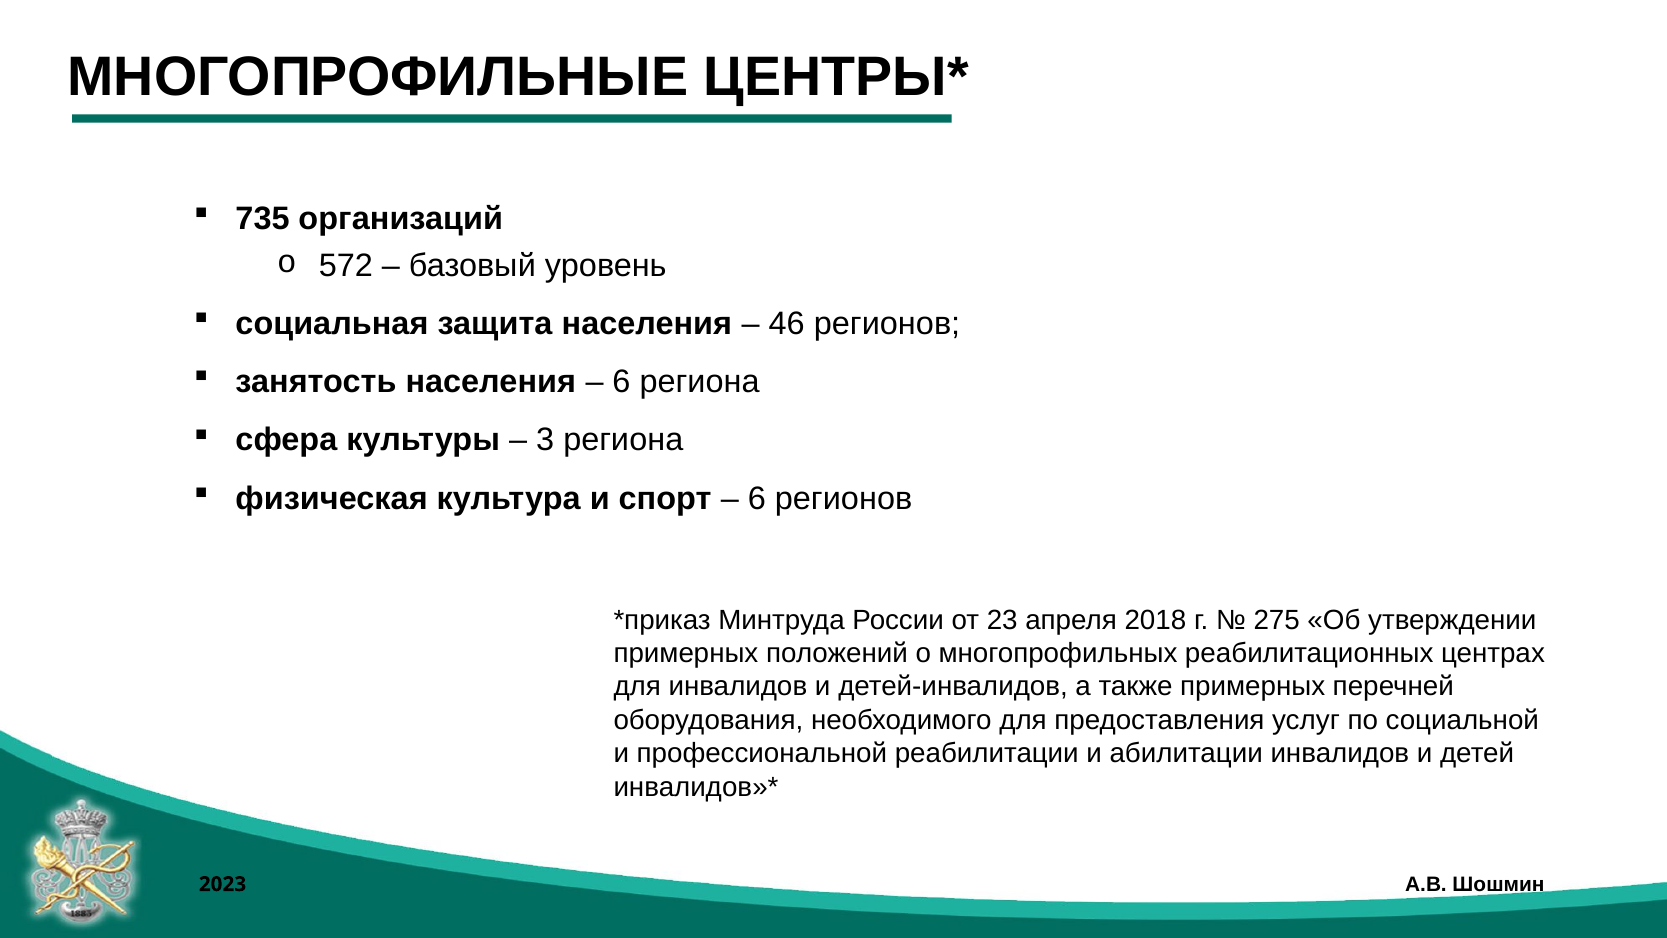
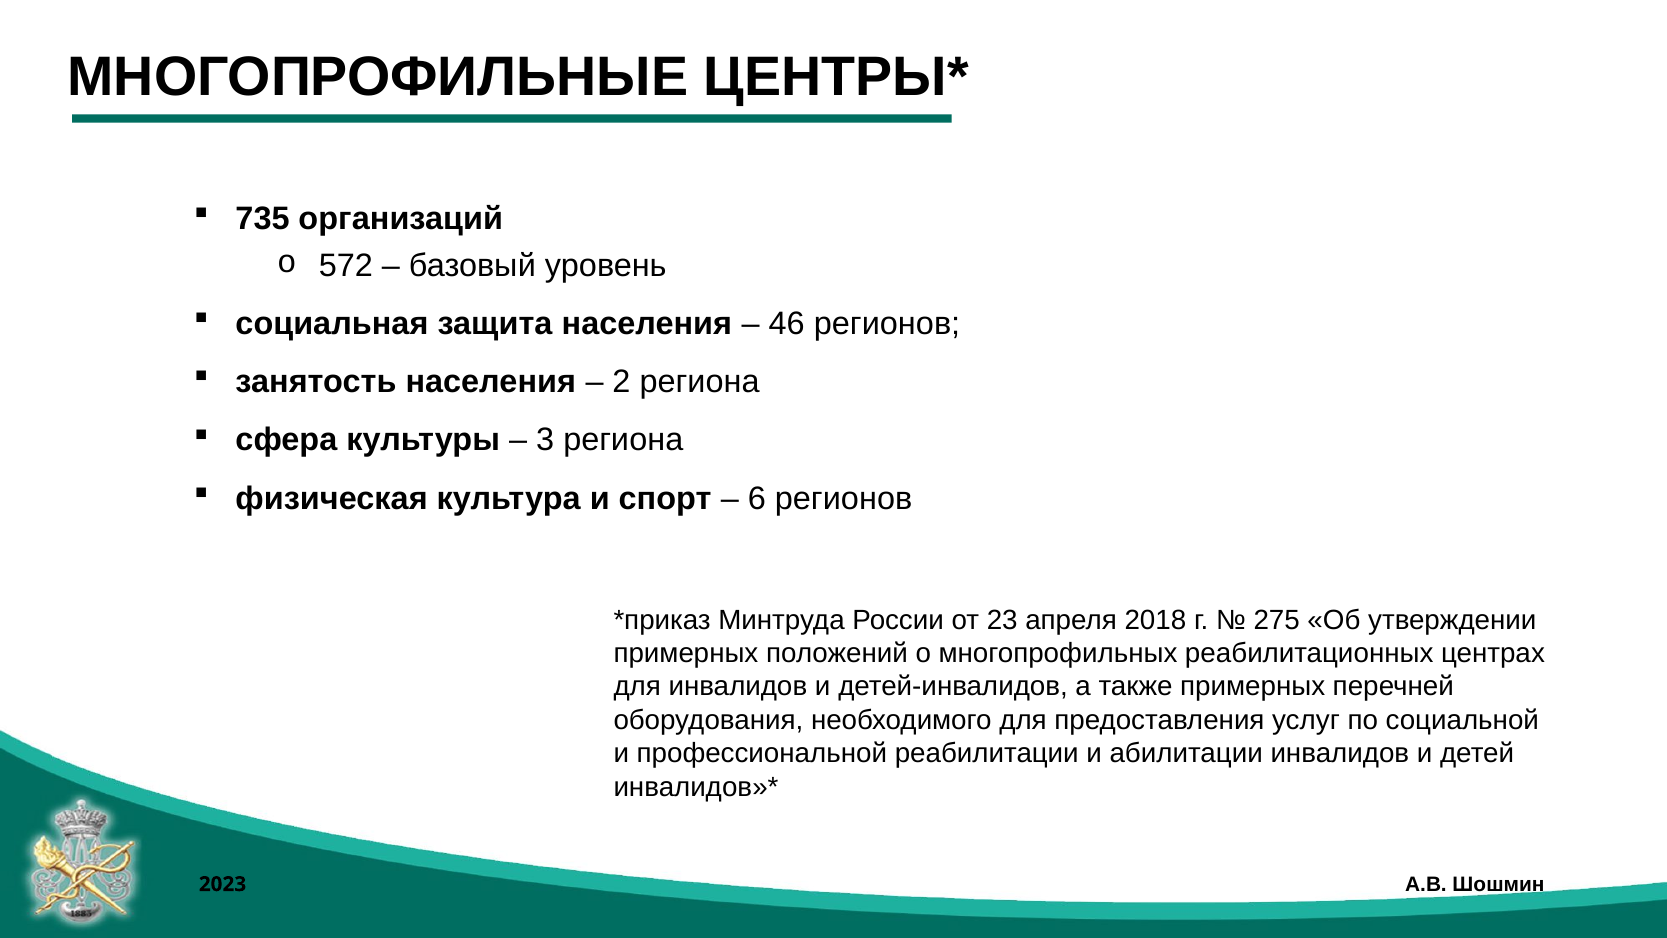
6 at (622, 382): 6 -> 2
